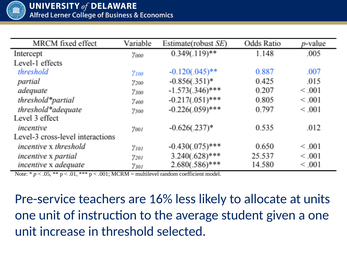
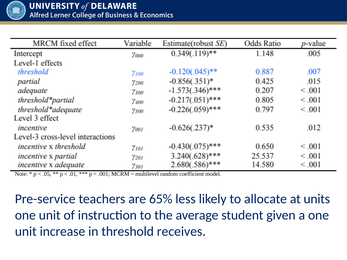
16%: 16% -> 65%
selected: selected -> receives
